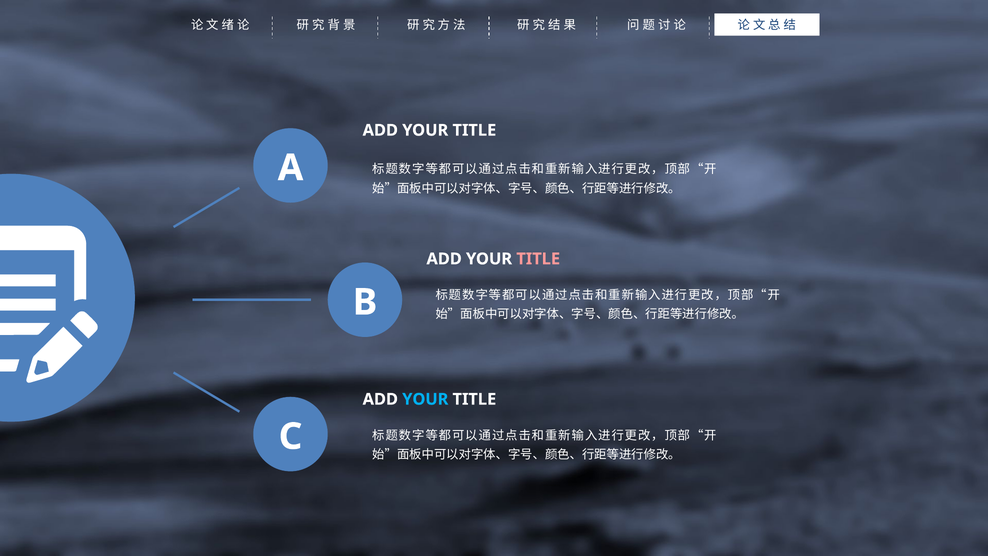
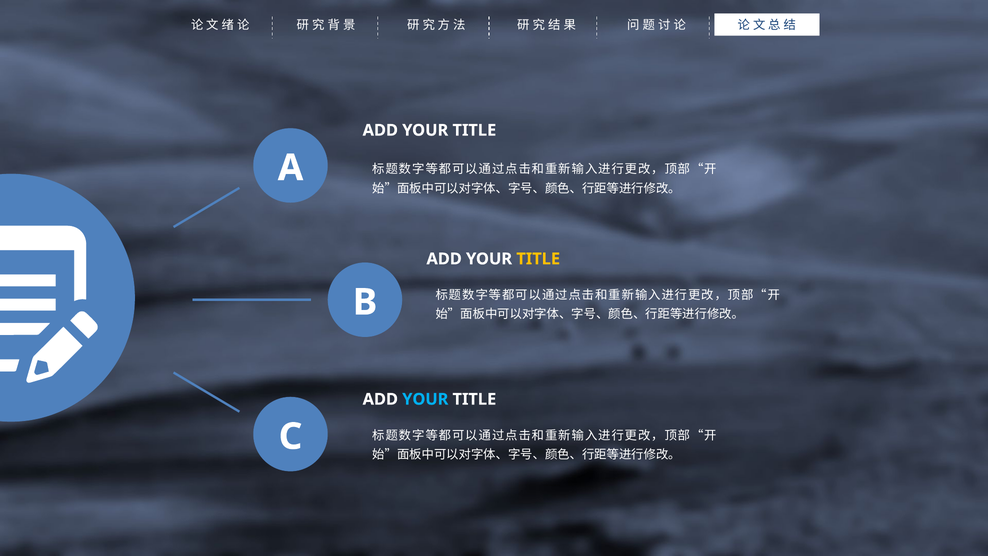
TITLE at (538, 259) colour: pink -> yellow
